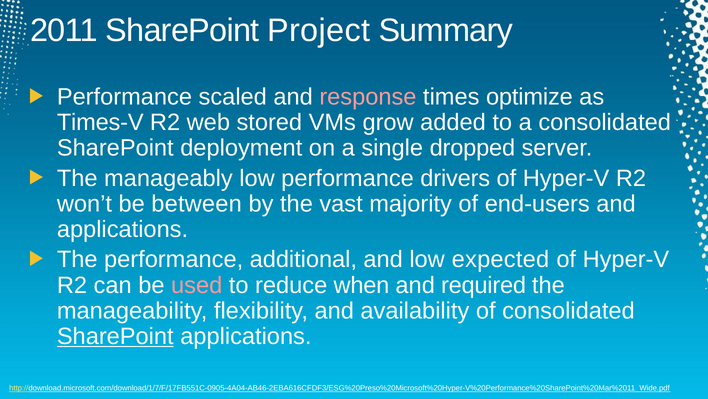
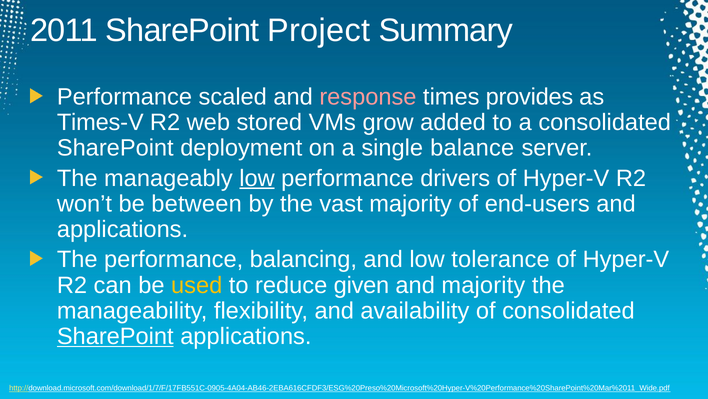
optimize: optimize -> provides
dropped: dropped -> balance
low at (257, 178) underline: none -> present
additional: additional -> balancing
expected: expected -> tolerance
used colour: pink -> yellow
when: when -> given
and required: required -> majority
